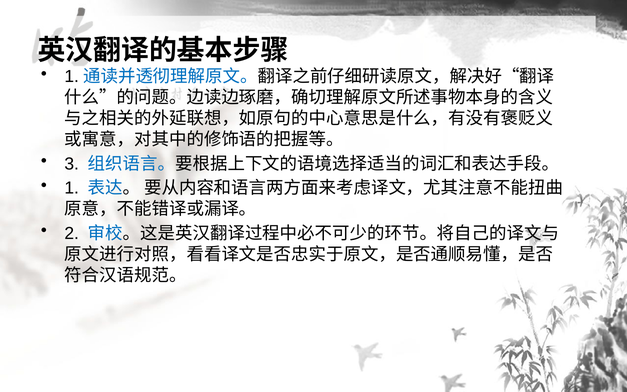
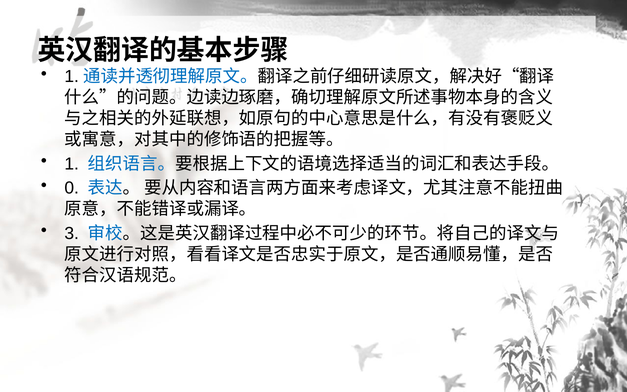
3: 3 -> 1
1: 1 -> 0
2: 2 -> 3
